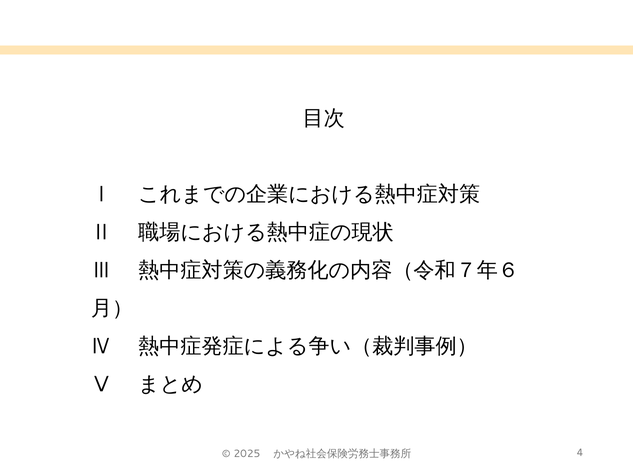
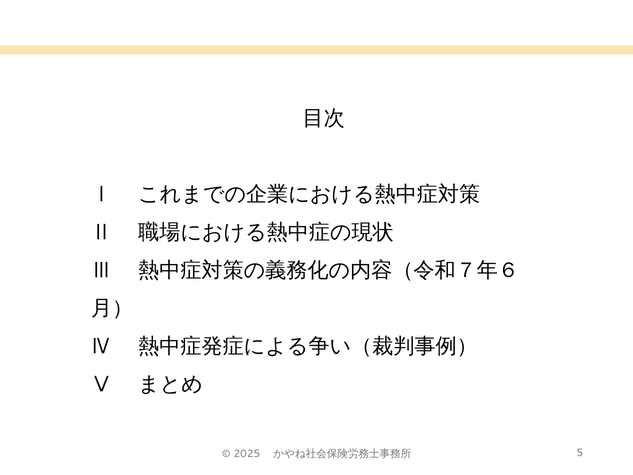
4: 4 -> 5
